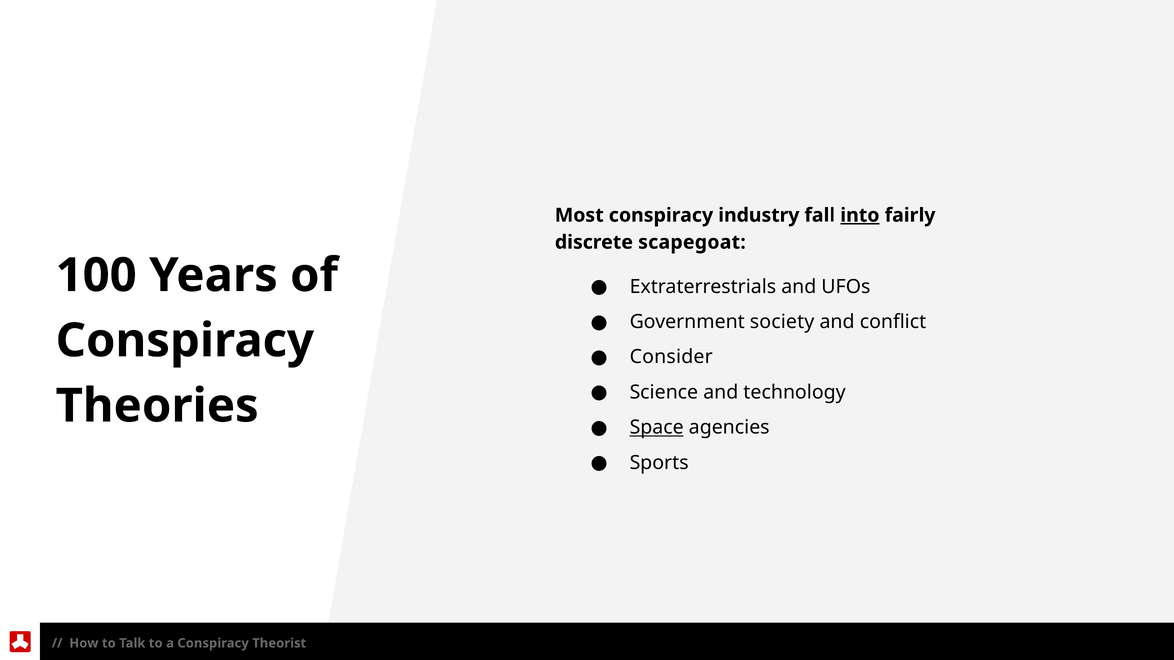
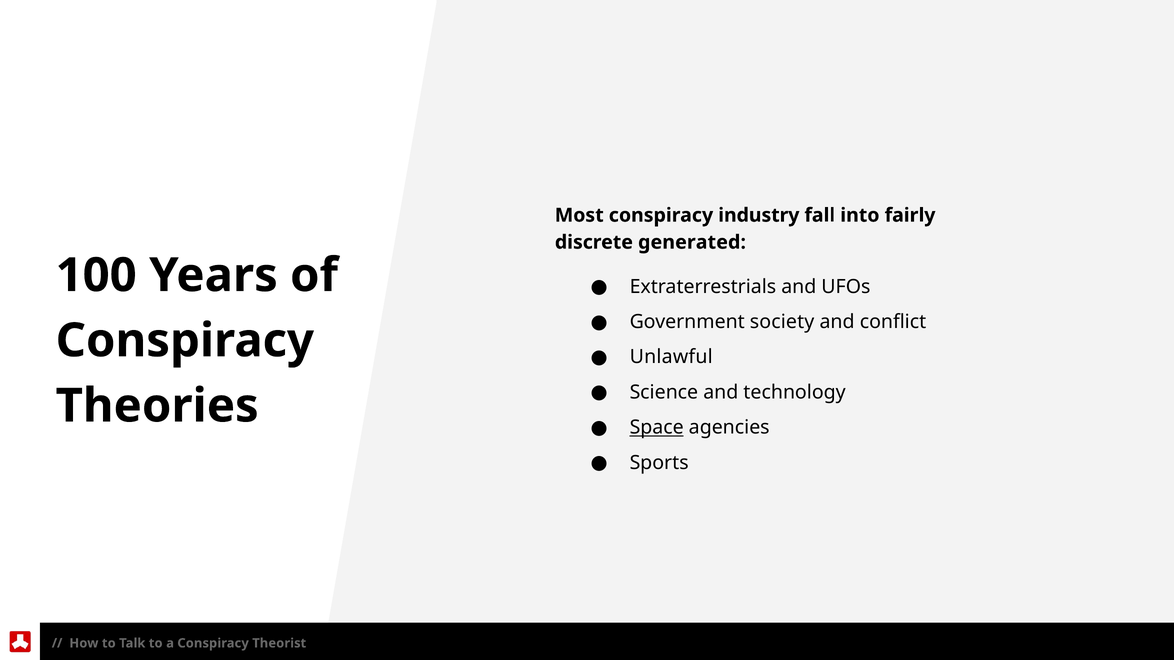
into underline: present -> none
scapegoat: scapegoat -> generated
Consider: Consider -> Unlawful
